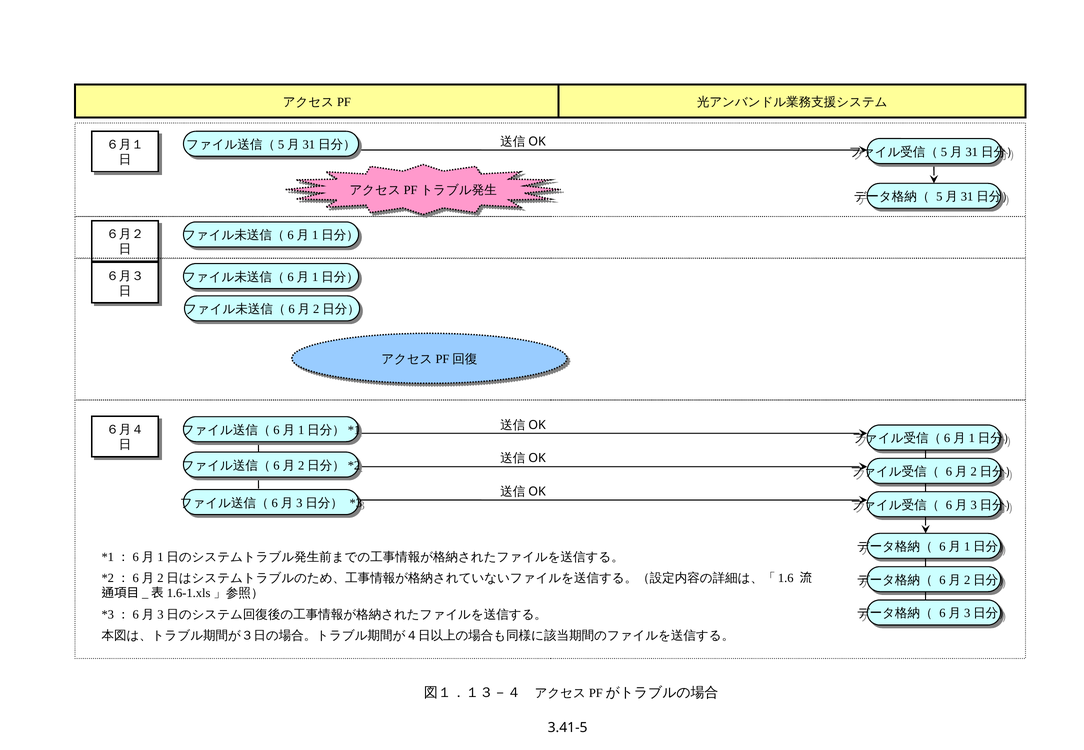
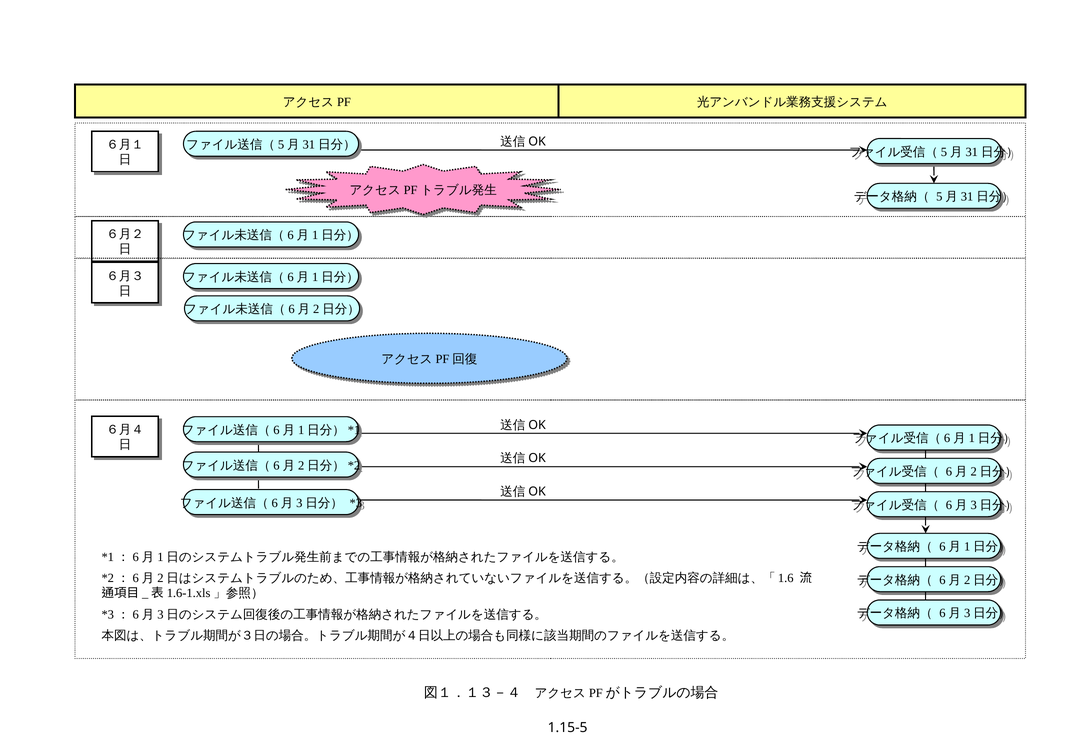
3.41-5: 3.41-5 -> 1.15-5
